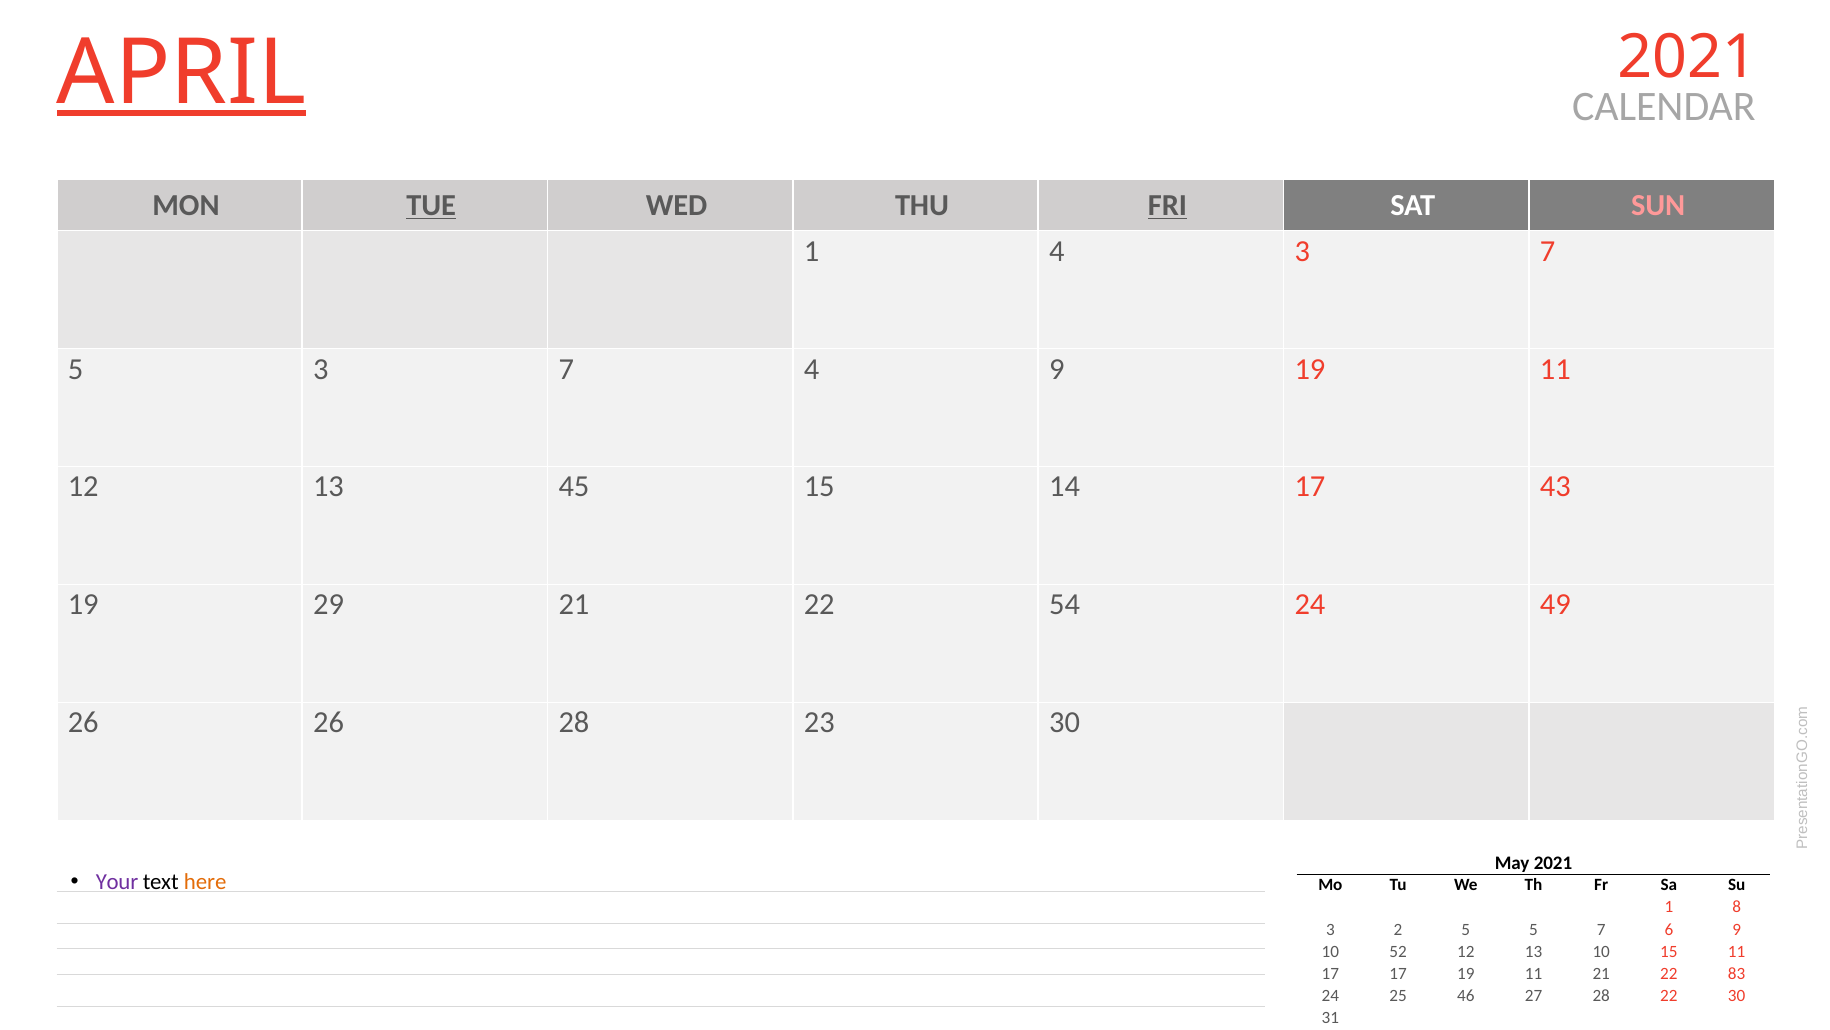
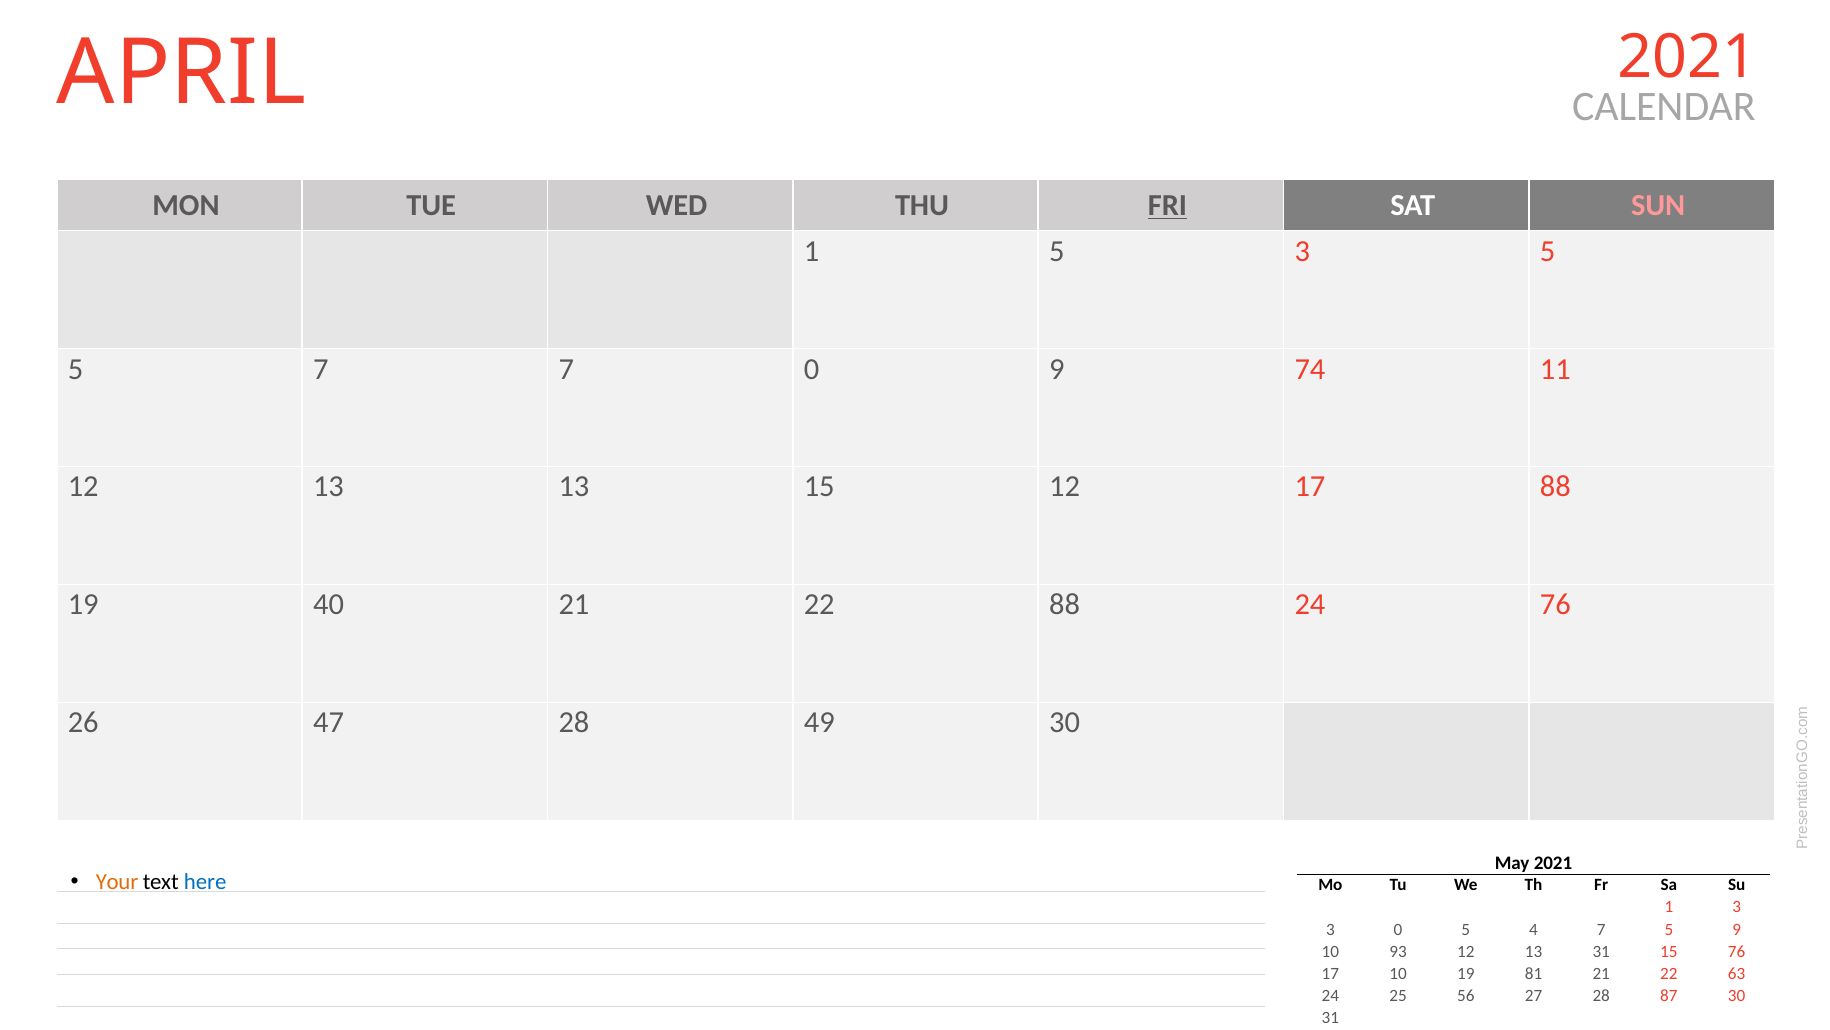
APRIL underline: present -> none
TUE underline: present -> none
1 4: 4 -> 5
7 at (1548, 251): 7 -> 5
5 3: 3 -> 7
7 4: 4 -> 0
9 19: 19 -> 74
13 45: 45 -> 13
15 14: 14 -> 12
17 43: 43 -> 88
29: 29 -> 40
22 54: 54 -> 88
24 49: 49 -> 76
26 26: 26 -> 47
23: 23 -> 49
Your colour: purple -> orange
here colour: orange -> blue
1 8: 8 -> 3
3 2: 2 -> 0
5 5: 5 -> 4
7 6: 6 -> 5
52: 52 -> 93
13 10: 10 -> 31
15 11: 11 -> 76
17 17: 17 -> 10
11 at (1534, 973): 11 -> 81
83: 83 -> 63
46: 46 -> 56
28 22: 22 -> 87
